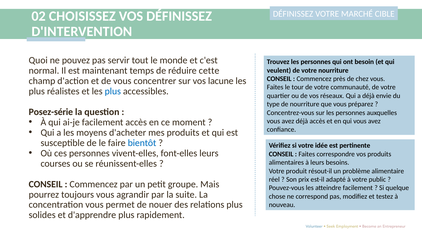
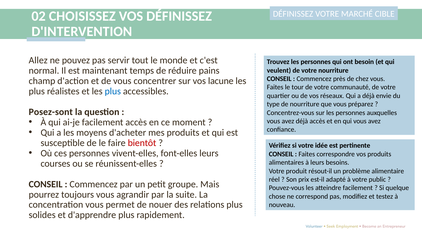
Quoi: Quoi -> Allez
cette: cette -> pains
Posez-série: Posez-série -> Posez-sont
bientôt colour: blue -> red
